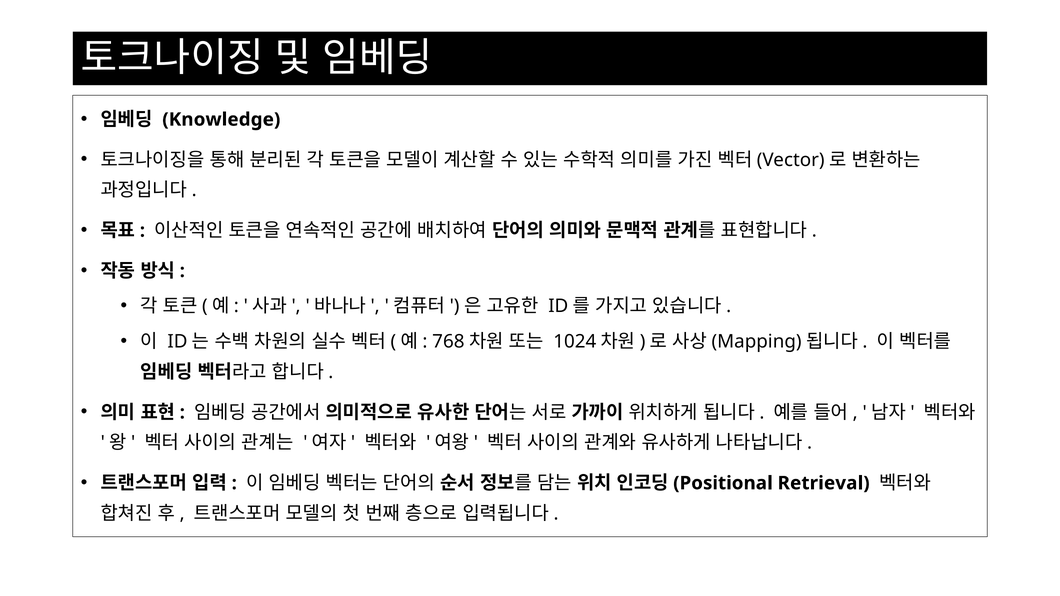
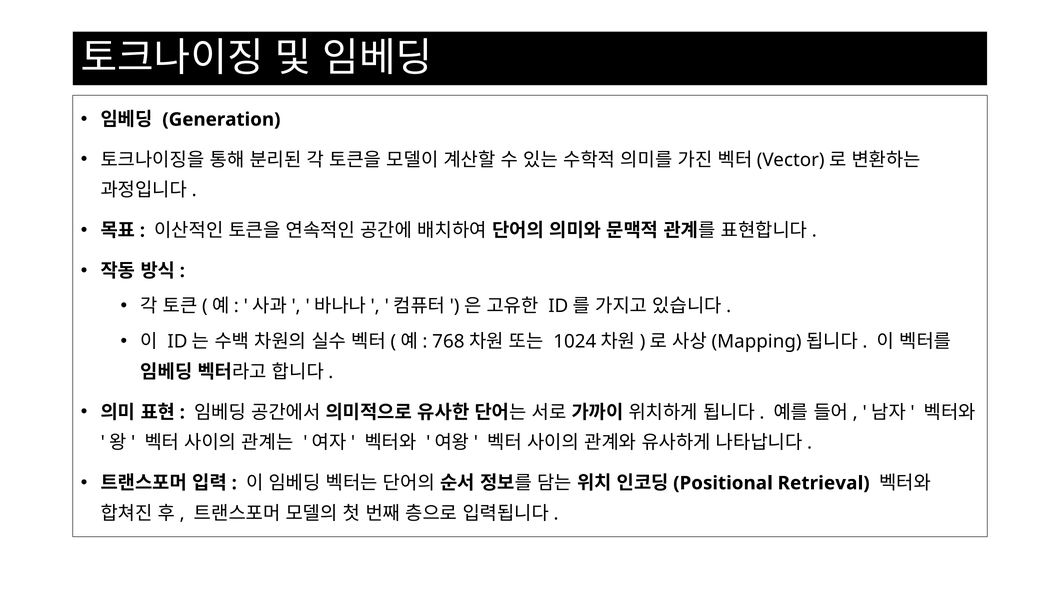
Knowledge: Knowledge -> Generation
